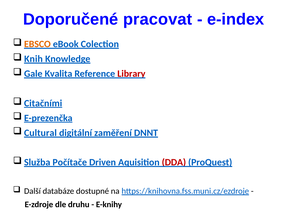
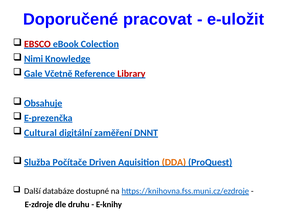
e-index: e-index -> e-uložit
EBSCO colour: orange -> red
Knih: Knih -> Nimi
Kvalita: Kvalita -> Včetně
Citačními: Citačními -> Obsahuje
DDA colour: red -> orange
